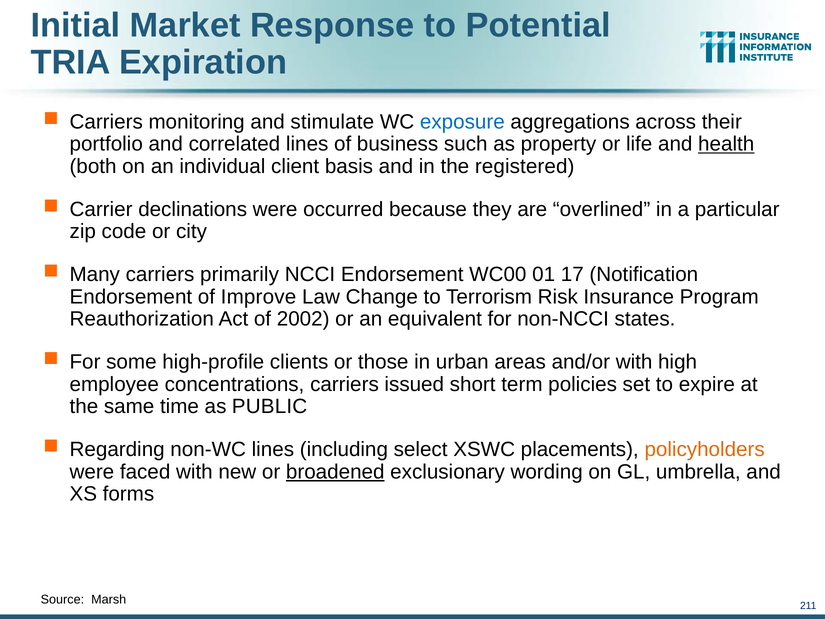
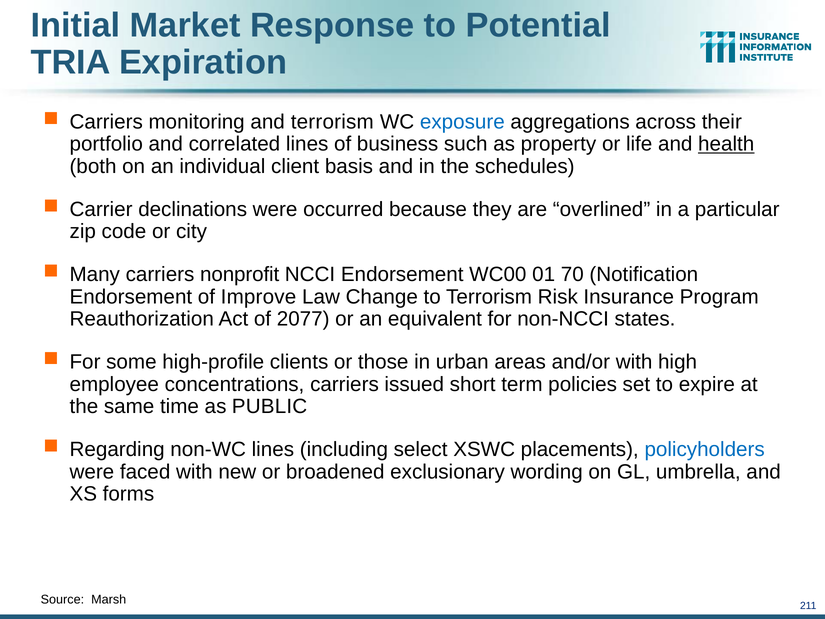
and stimulate: stimulate -> terrorism
registered: registered -> schedules
primarily: primarily -> nonprofit
17: 17 -> 70
2002: 2002 -> 2077
policyholders colour: orange -> blue
broadened underline: present -> none
